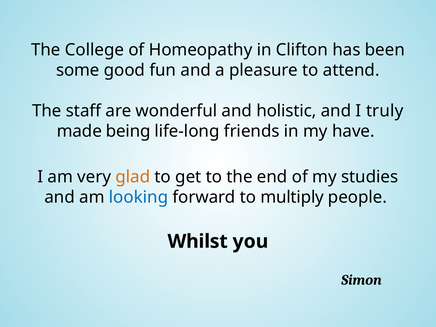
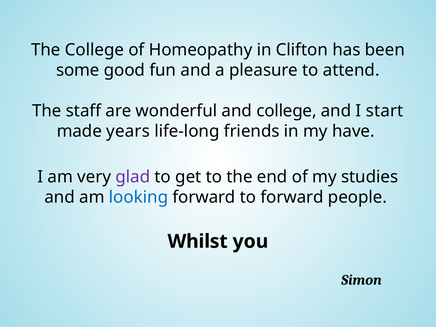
and holistic: holistic -> college
truly: truly -> start
being: being -> years
glad colour: orange -> purple
to multiply: multiply -> forward
